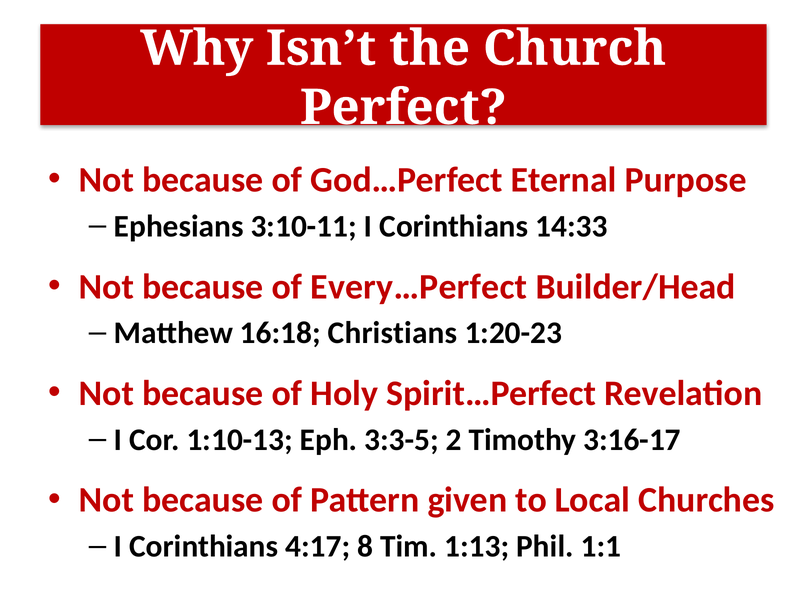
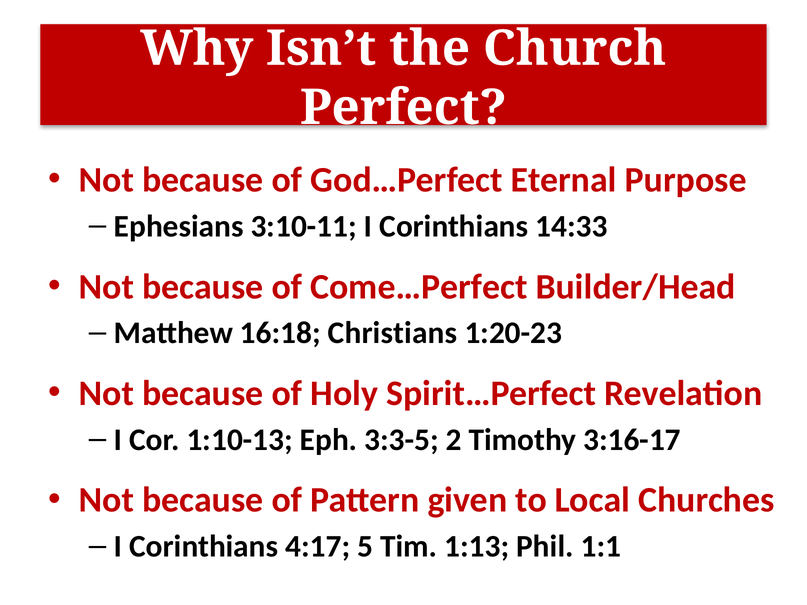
Every…Perfect: Every…Perfect -> Come…Perfect
8: 8 -> 5
